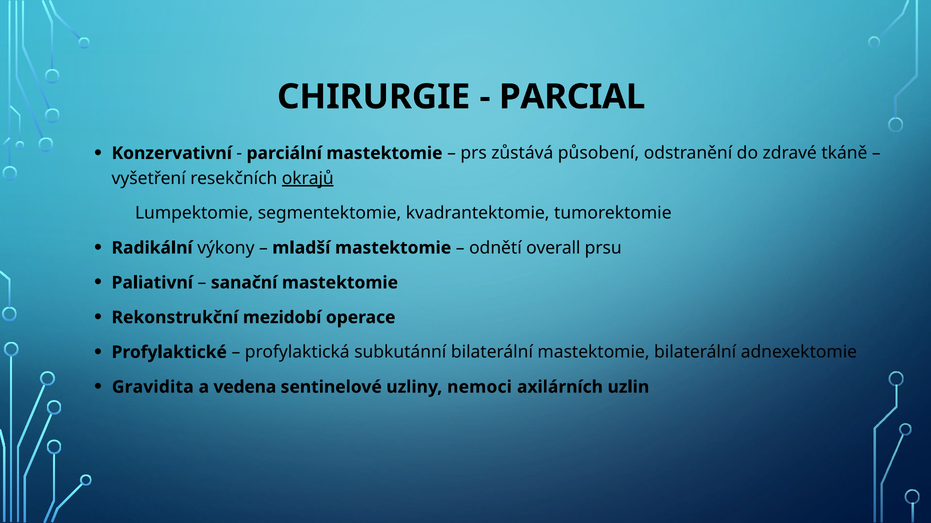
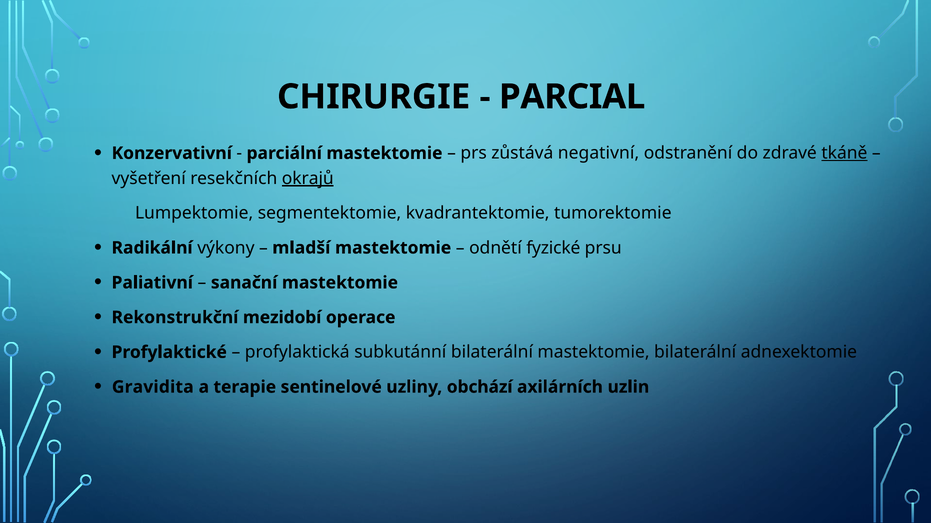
působení: působení -> negativní
tkáně underline: none -> present
overall: overall -> fyzické
vedena: vedena -> terapie
nemoci: nemoci -> obchází
